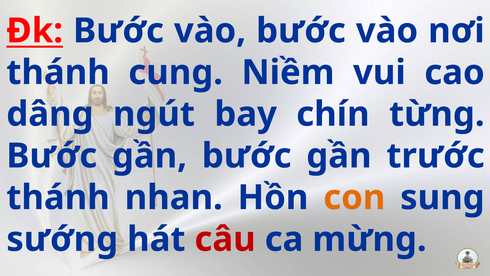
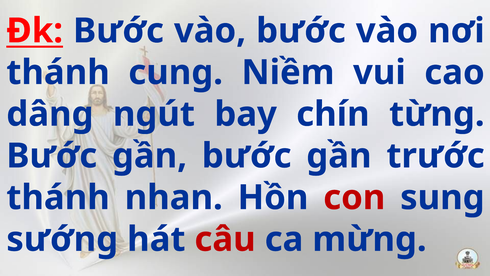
con colour: orange -> red
